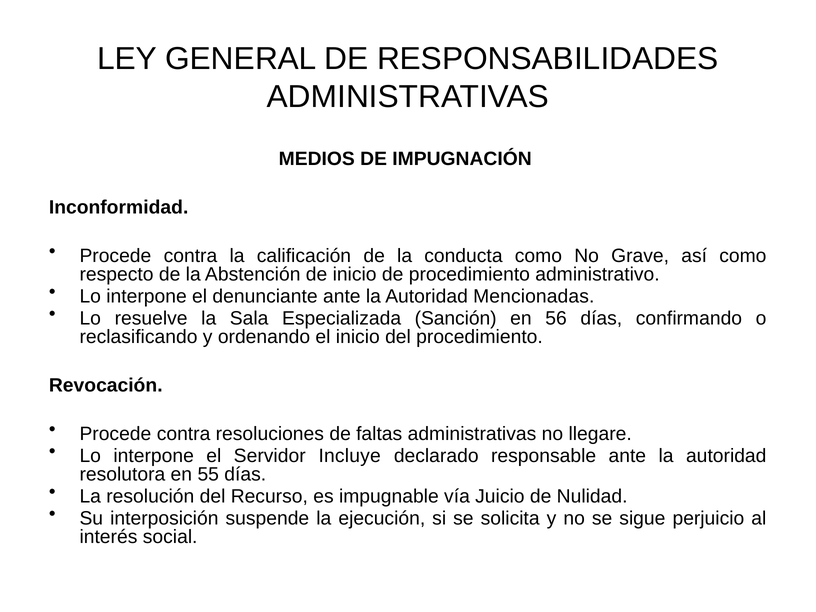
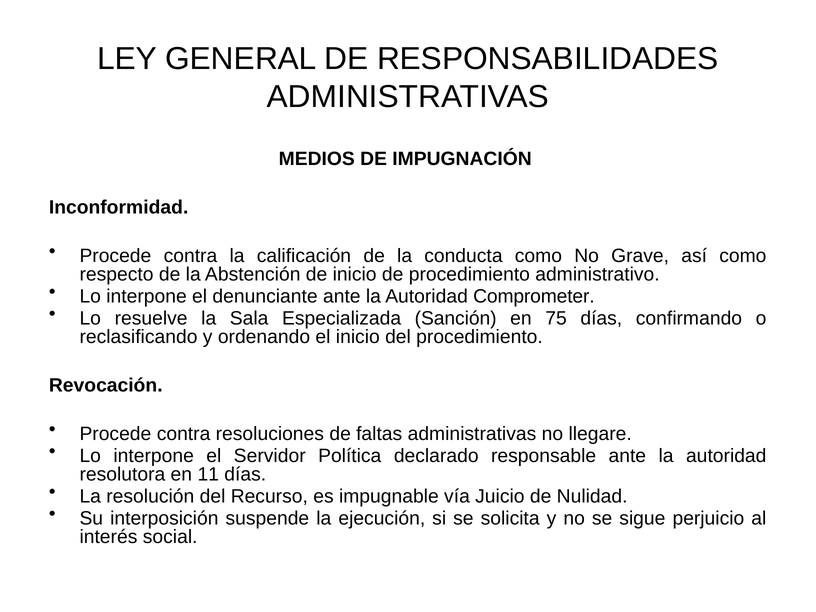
Mencionadas: Mencionadas -> Comprometer
56: 56 -> 75
Incluye: Incluye -> Política
55: 55 -> 11
